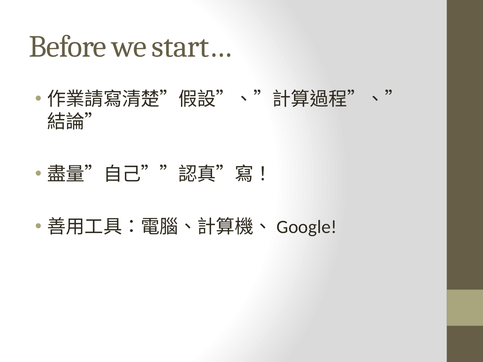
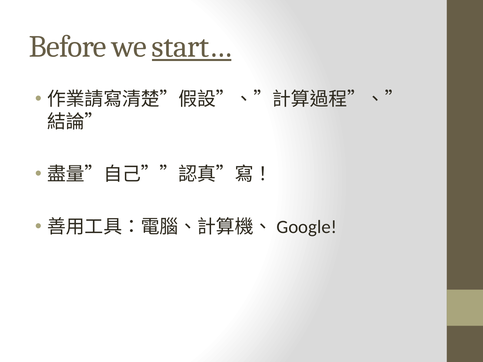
start… underline: none -> present
